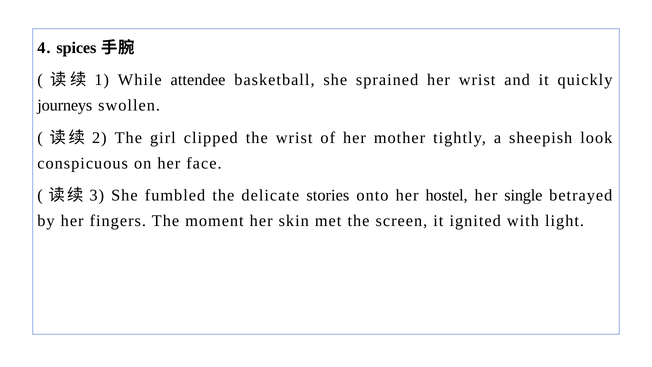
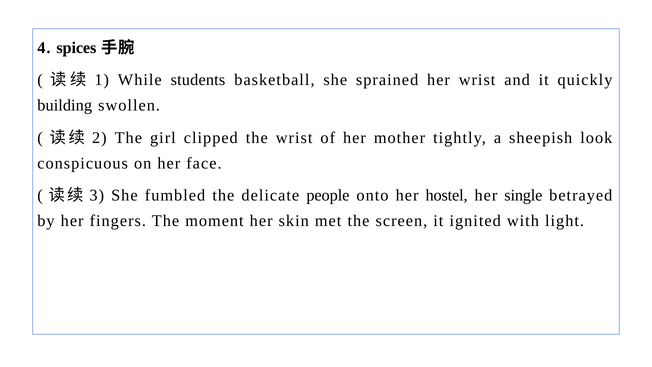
attendee: attendee -> students
journeys: journeys -> building
stories: stories -> people
